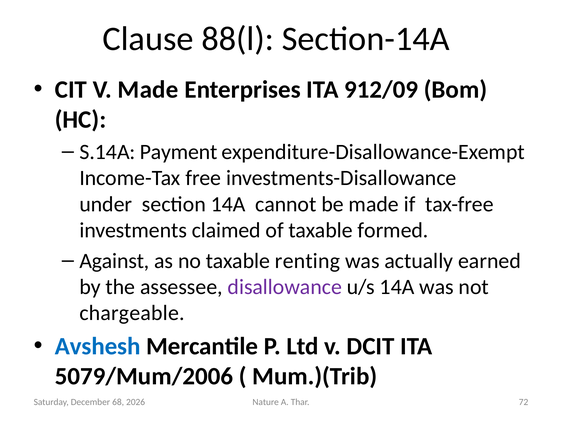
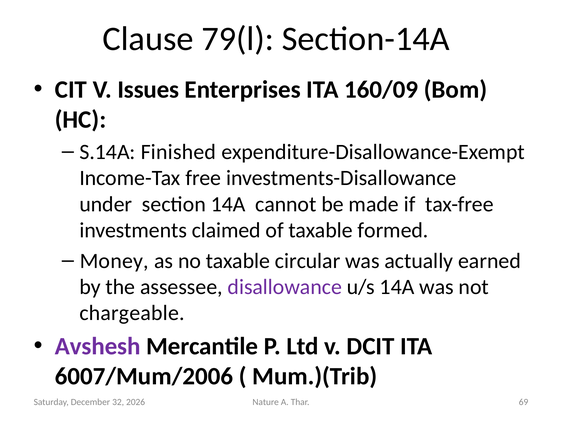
88(l: 88(l -> 79(l
V Made: Made -> Issues
912/09: 912/09 -> 160/09
Payment: Payment -> Finished
Against: Against -> Money
renting: renting -> circular
Avshesh colour: blue -> purple
5079/Mum/2006: 5079/Mum/2006 -> 6007/Mum/2006
68: 68 -> 32
72: 72 -> 69
